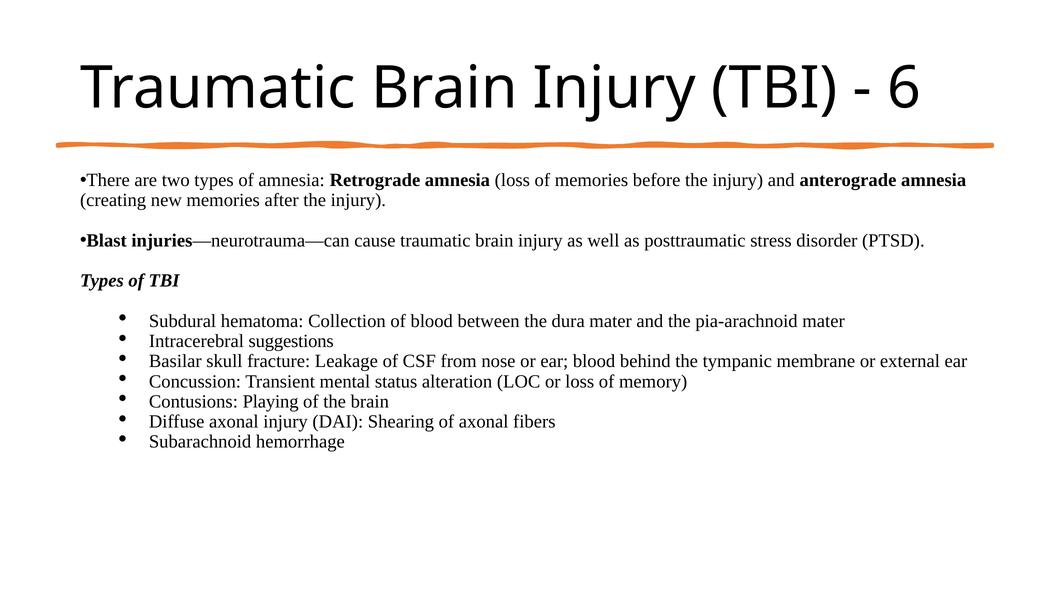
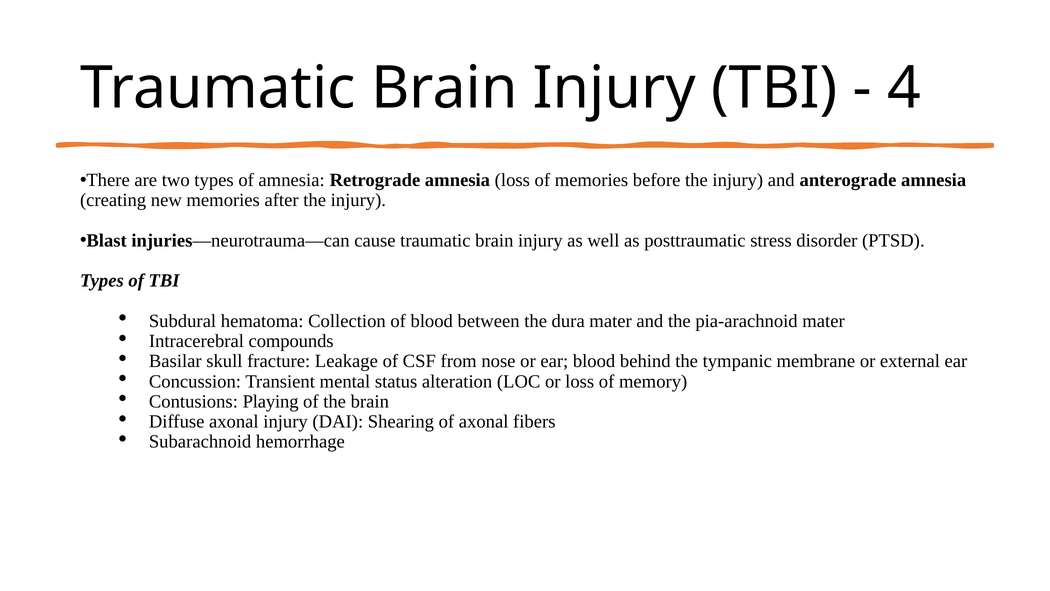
6: 6 -> 4
suggestions: suggestions -> compounds
